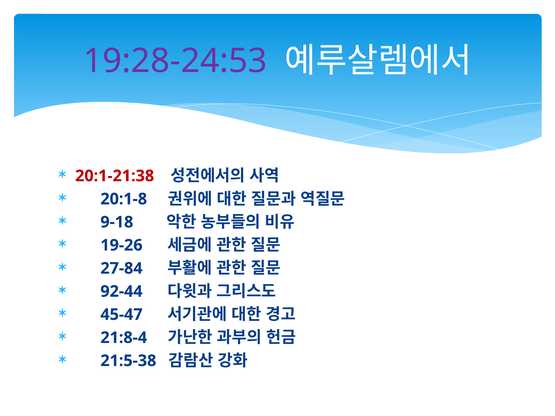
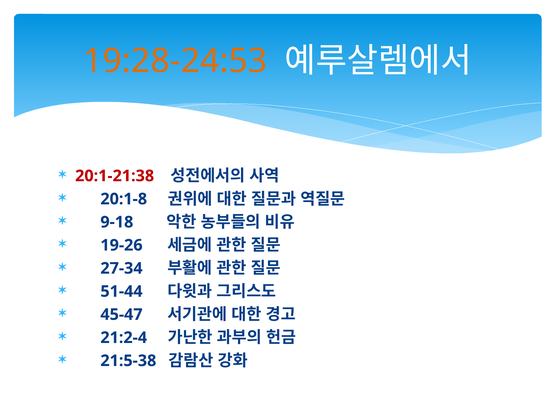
19:28-24:53 colour: purple -> orange
27-84: 27-84 -> 27-34
92-44: 92-44 -> 51-44
21:8-4: 21:8-4 -> 21:2-4
